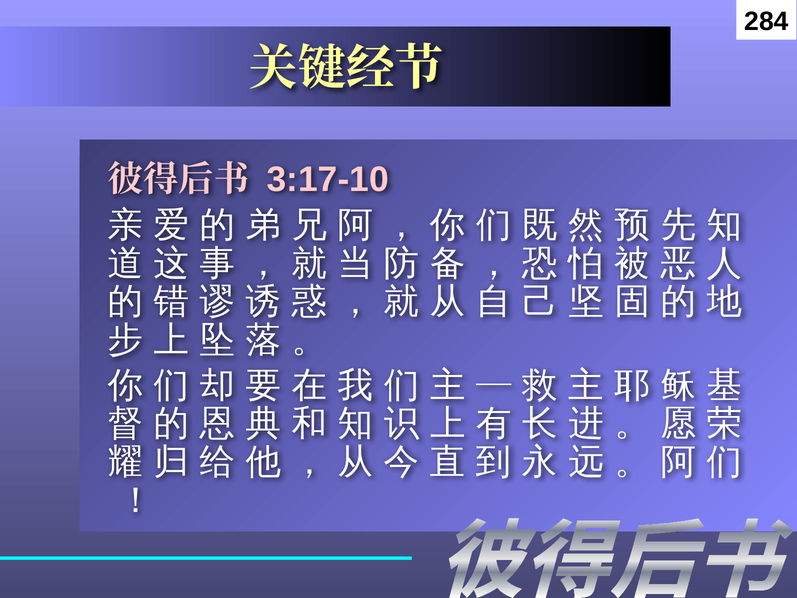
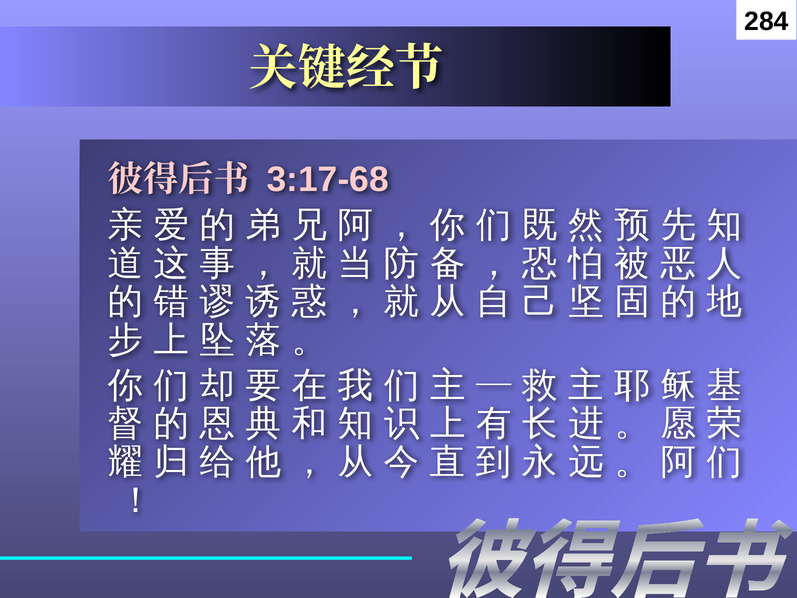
3:17-10: 3:17-10 -> 3:17-68
